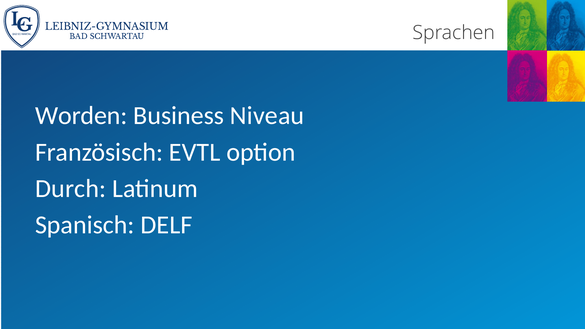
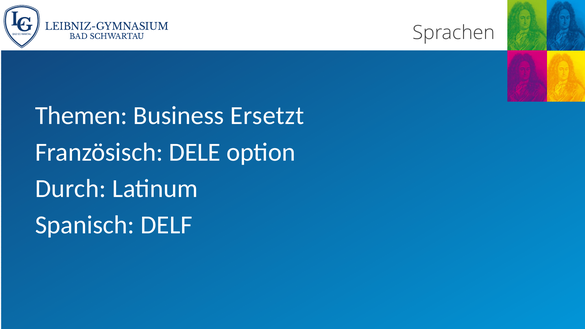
Worden: Worden -> Themen
Niveau: Niveau -> Ersetzt
EVTL: EVTL -> DELE
